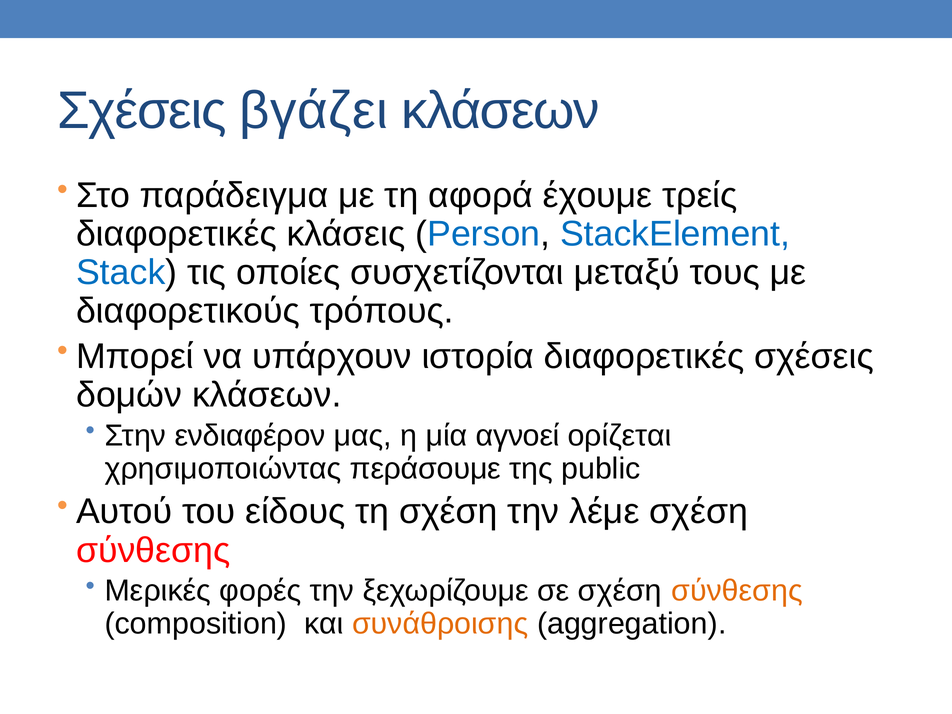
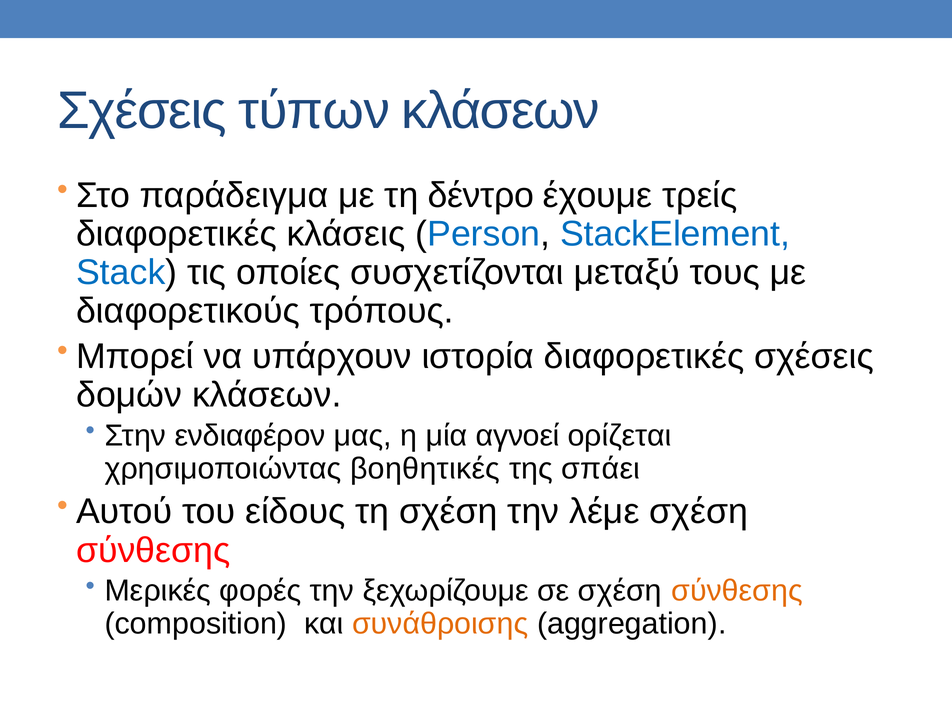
βγάζει: βγάζει -> τύπων
αφορά: αφορά -> δέντρο
περάσουμε: περάσουμε -> βοηθητικές
public: public -> σπάει
